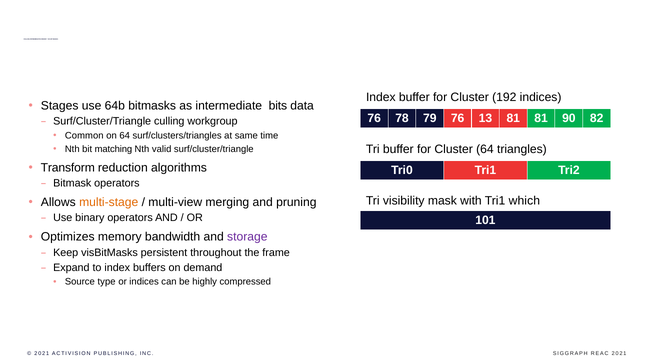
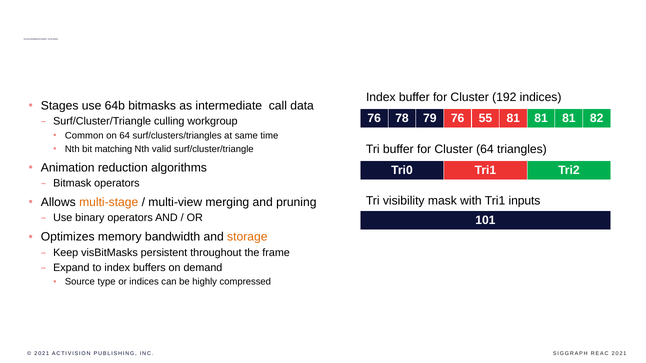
bits: bits -> call
13: 13 -> 55
81 81 90: 90 -> 81
Transform: Transform -> Animation
which: which -> inputs
storage colour: purple -> orange
